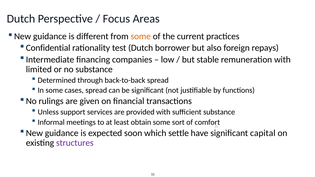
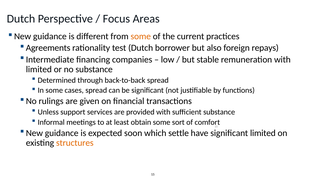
Confidential: Confidential -> Agreements
significant capital: capital -> limited
structures colour: purple -> orange
